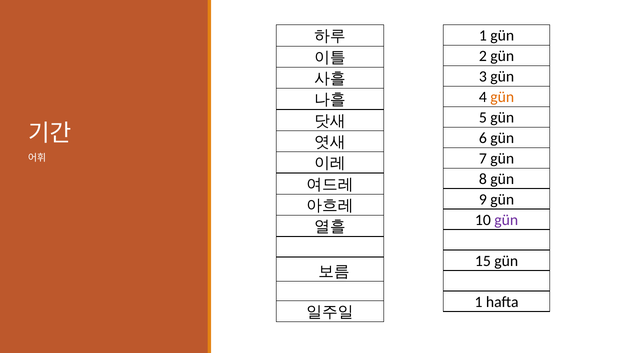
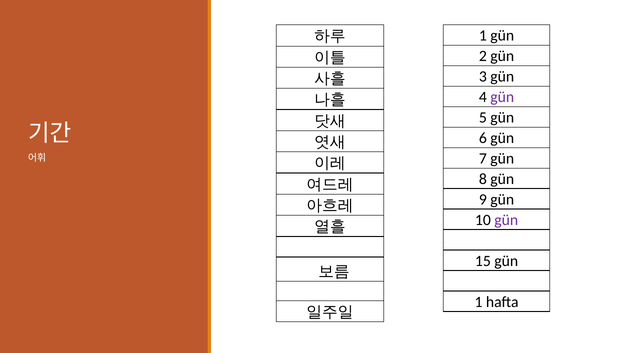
gün at (502, 97) colour: orange -> purple
